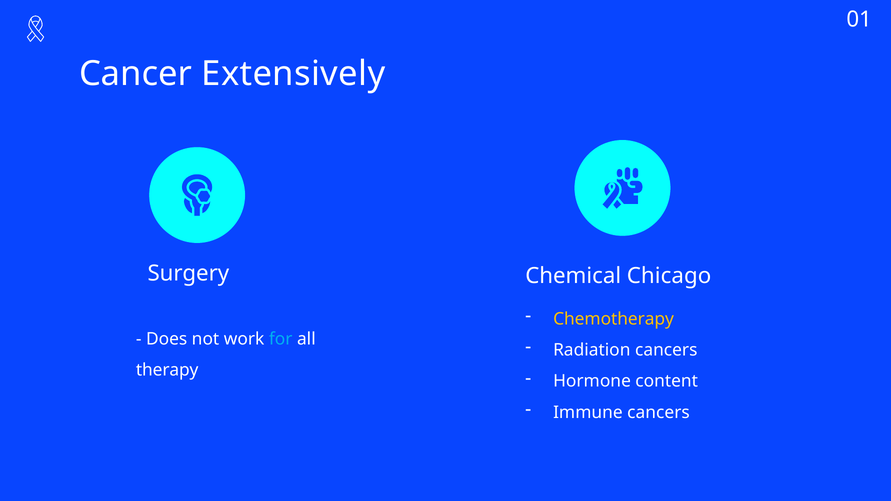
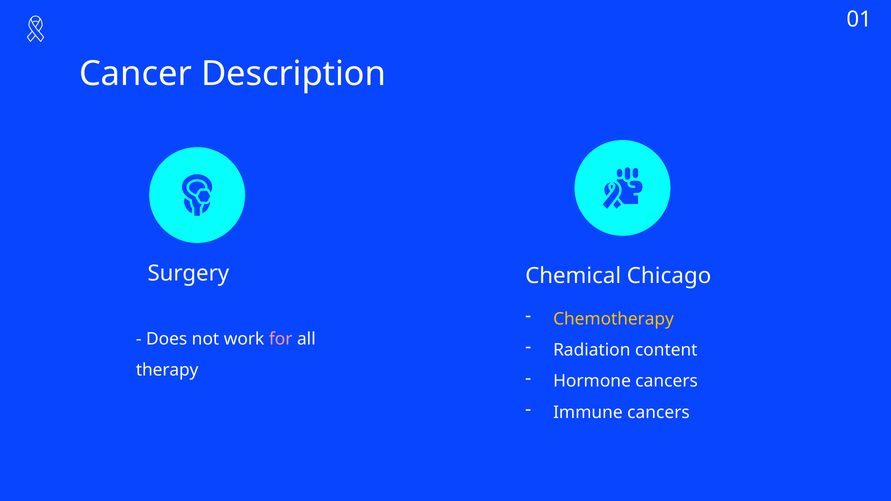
Extensively: Extensively -> Description
for colour: light blue -> pink
Radiation cancers: cancers -> content
Hormone content: content -> cancers
